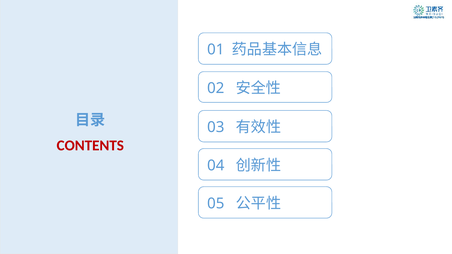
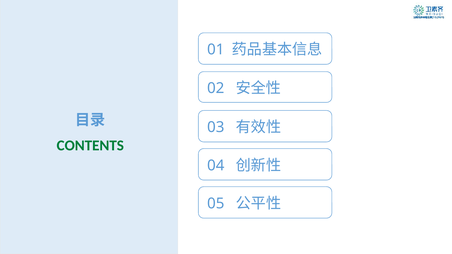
CONTENTS colour: red -> green
